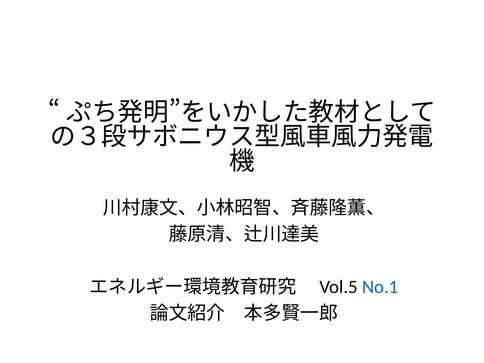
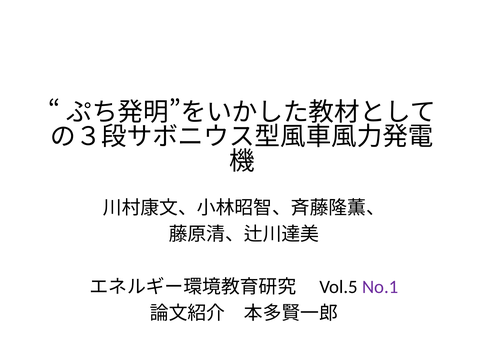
No.1 colour: blue -> purple
